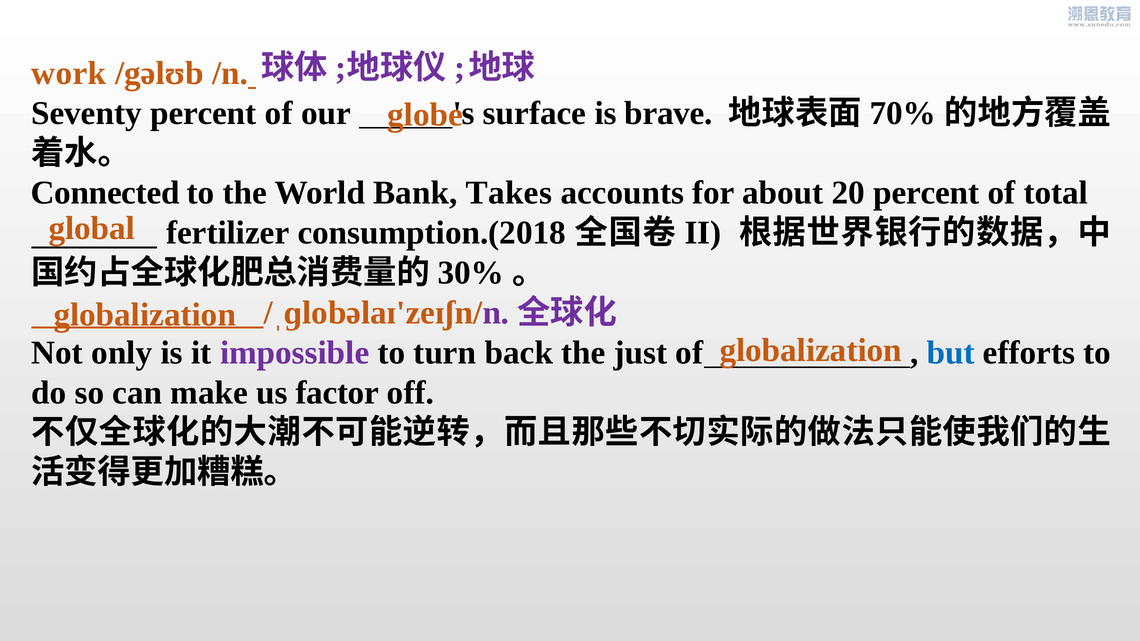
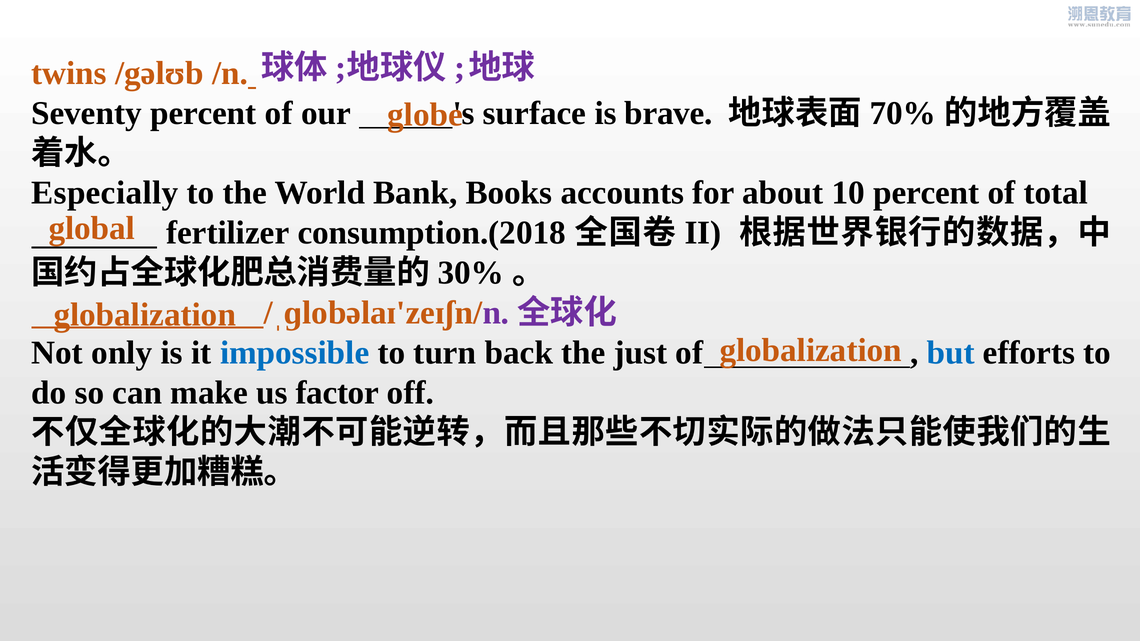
work: work -> twins
Connected: Connected -> Especially
Takes: Takes -> Books
20: 20 -> 10
impossible colour: purple -> blue
